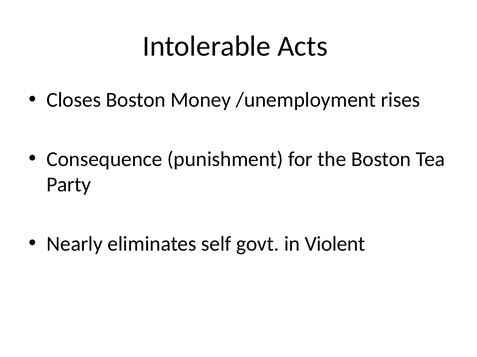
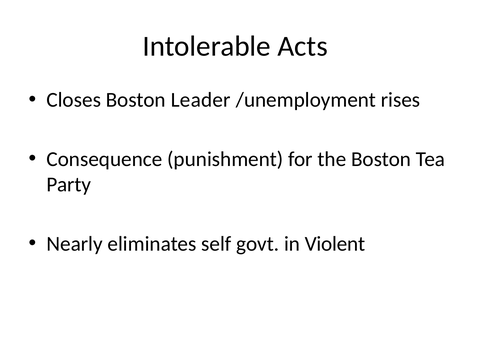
Money: Money -> Leader
